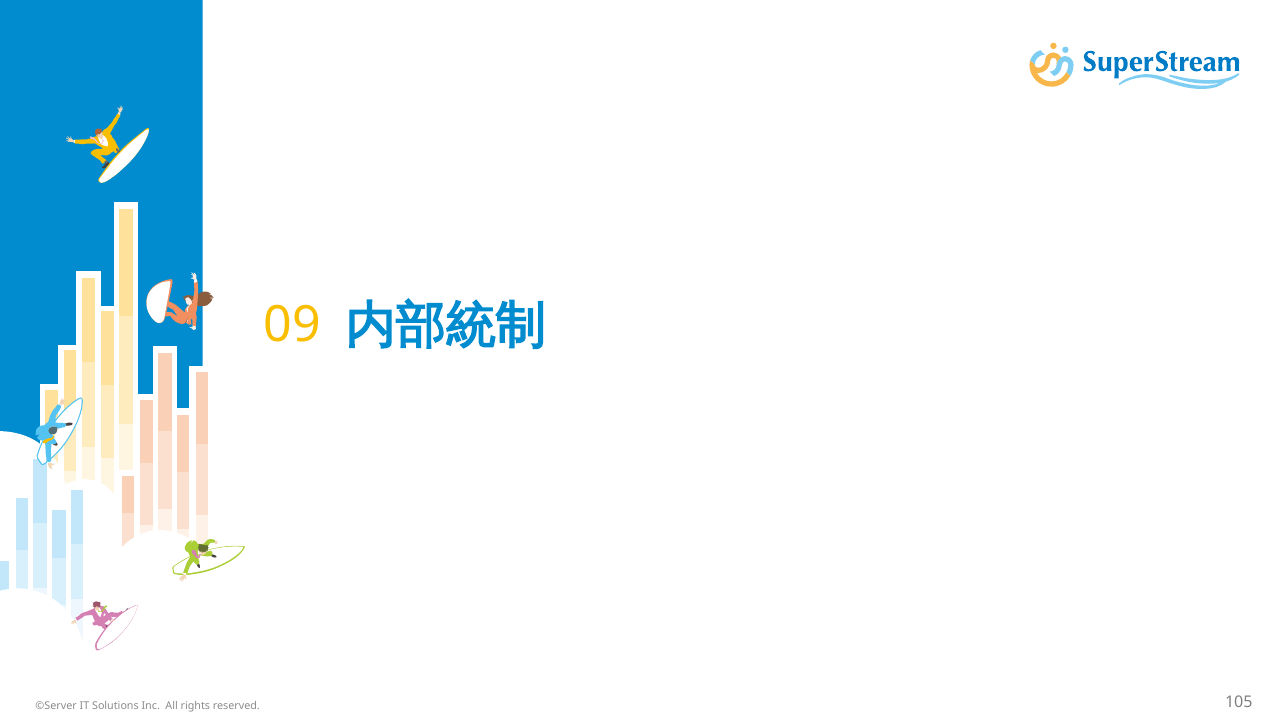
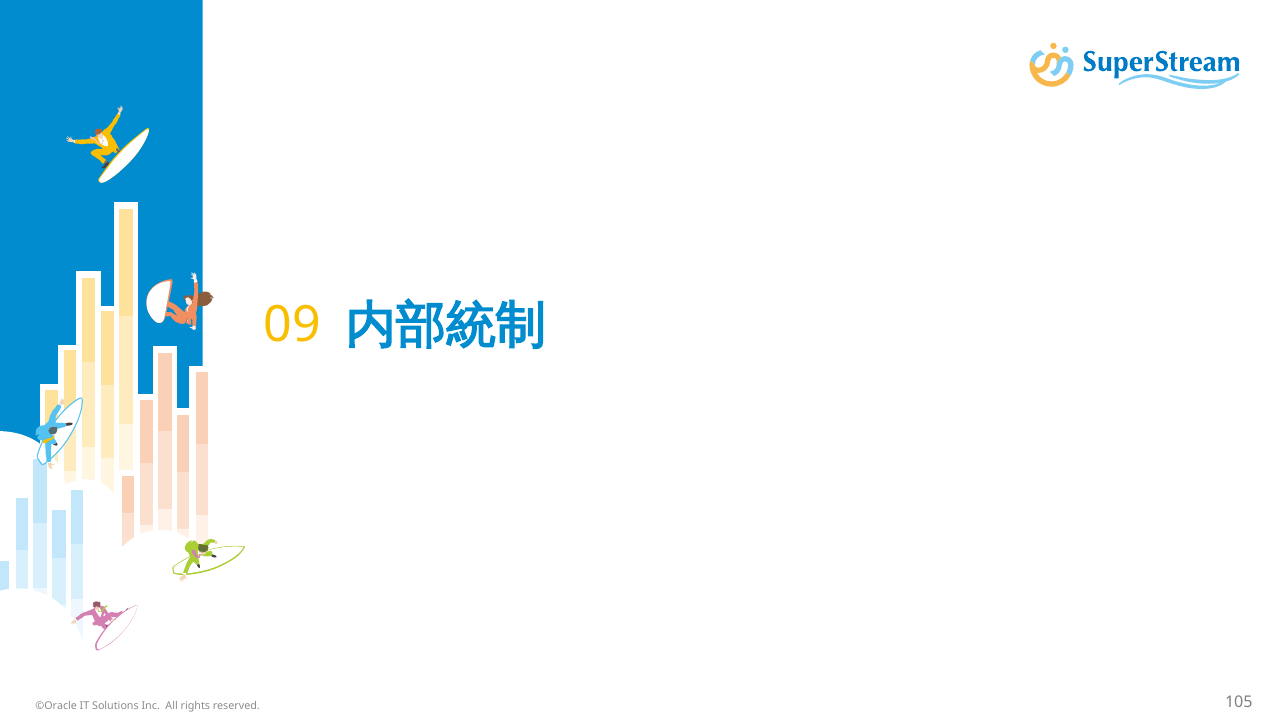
©Server: ©Server -> ©Oracle
